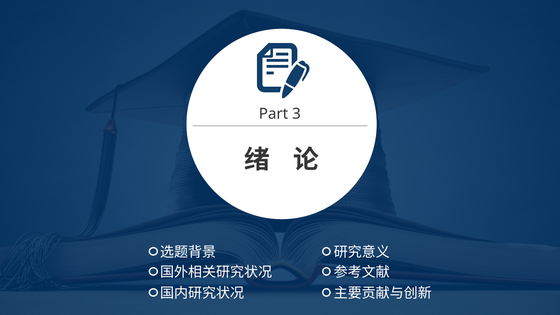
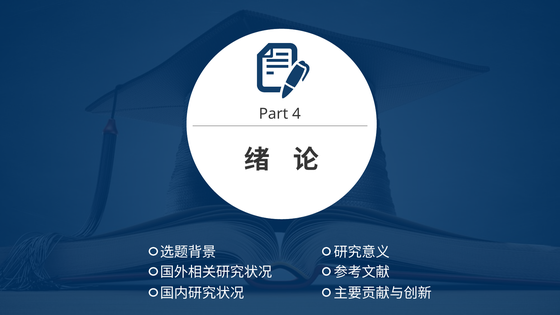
3: 3 -> 4
